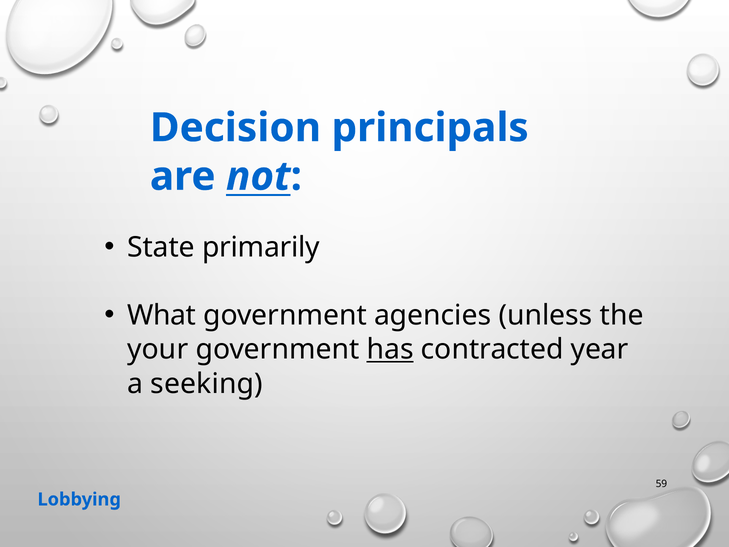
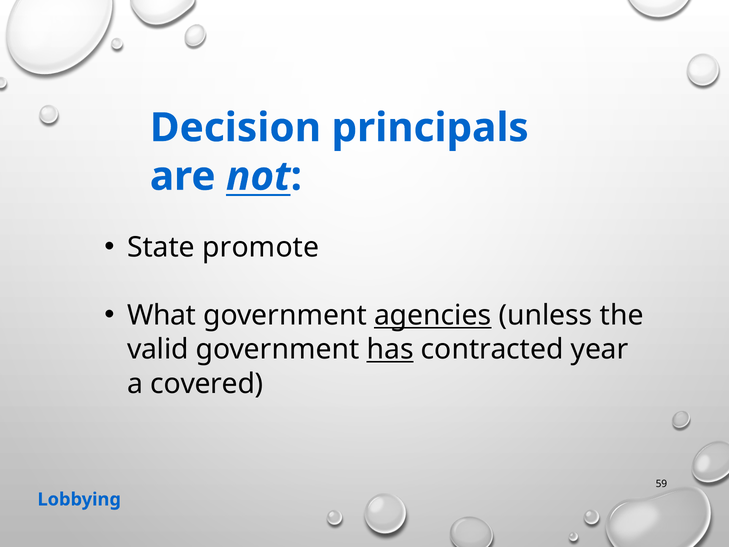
primarily: primarily -> promote
agencies underline: none -> present
your: your -> valid
seeking: seeking -> covered
